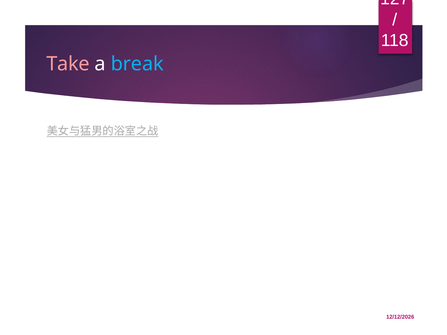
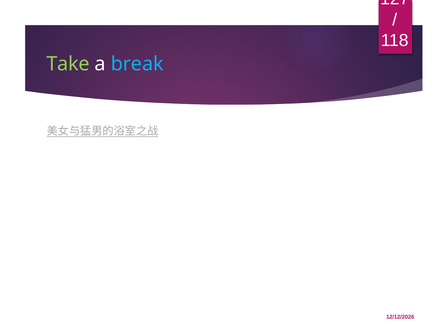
Take colour: pink -> light green
